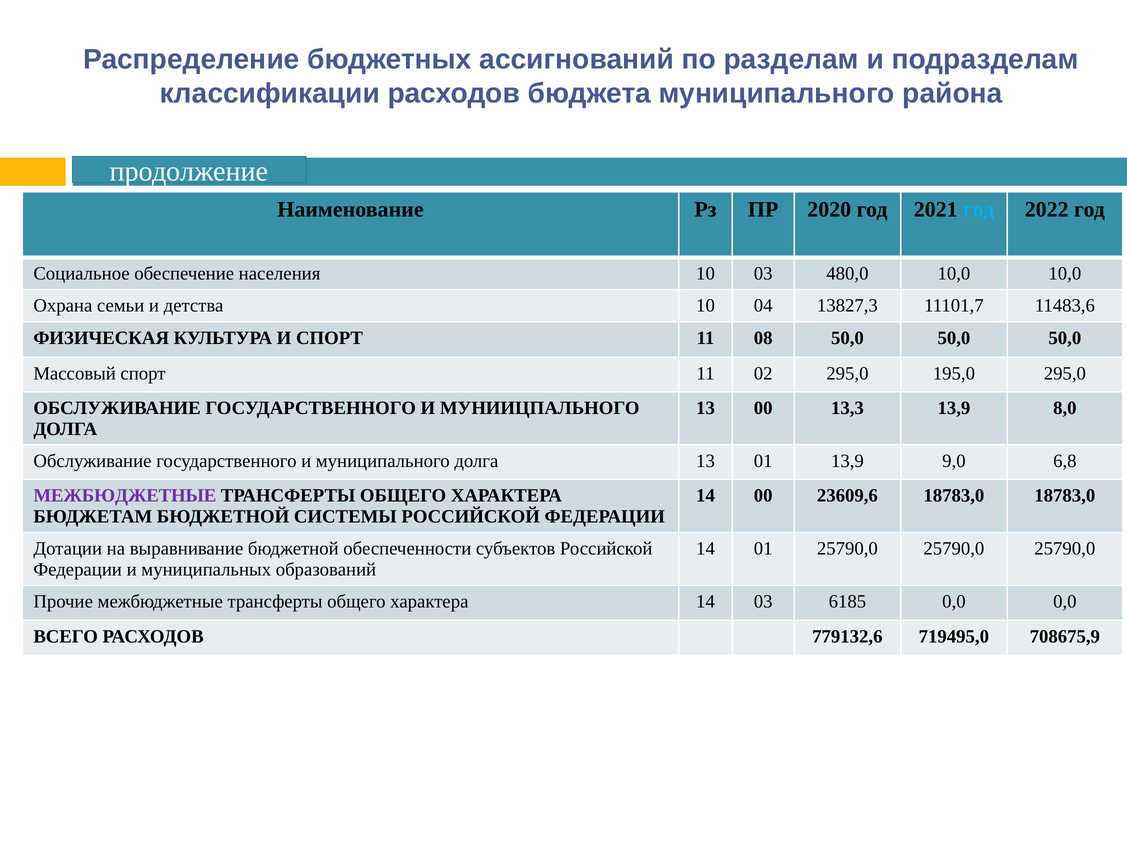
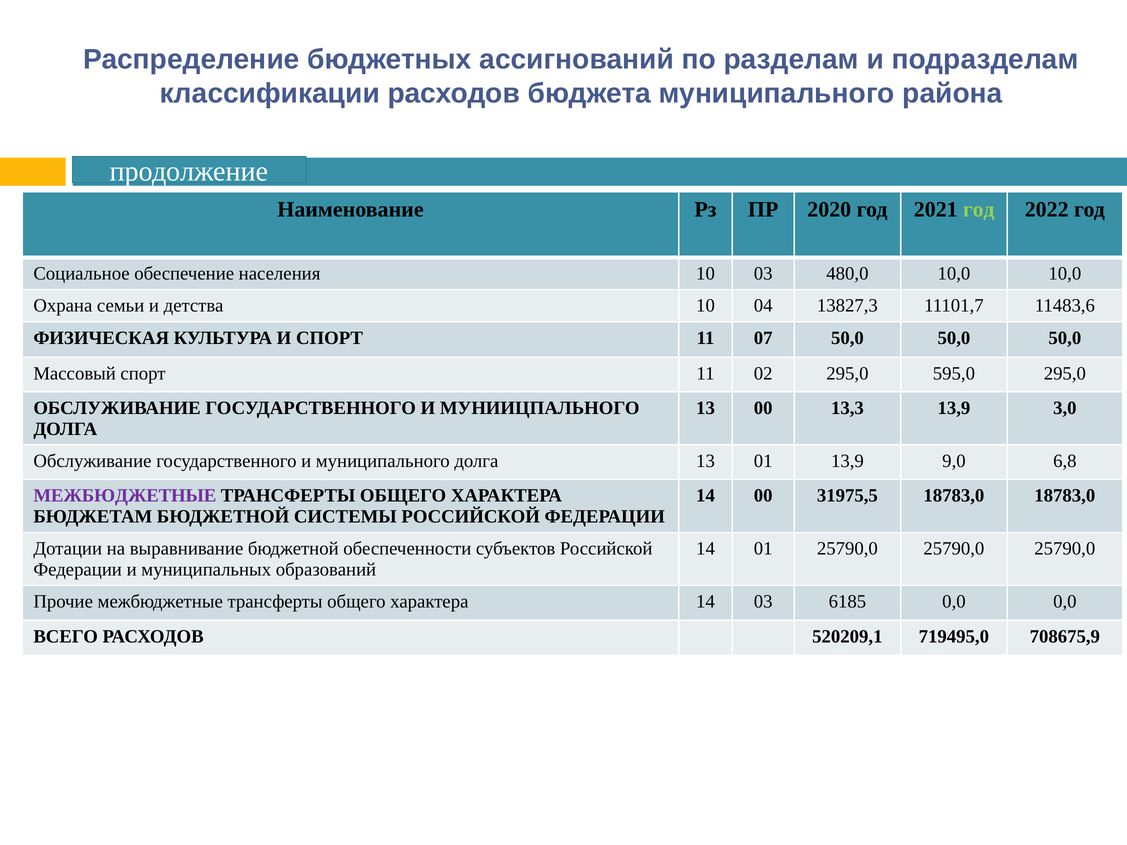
год at (979, 210) colour: light blue -> light green
08: 08 -> 07
195,0: 195,0 -> 595,0
8,0: 8,0 -> 3,0
23609,6: 23609,6 -> 31975,5
779132,6: 779132,6 -> 520209,1
